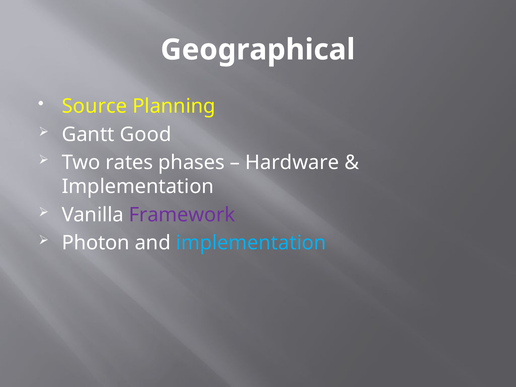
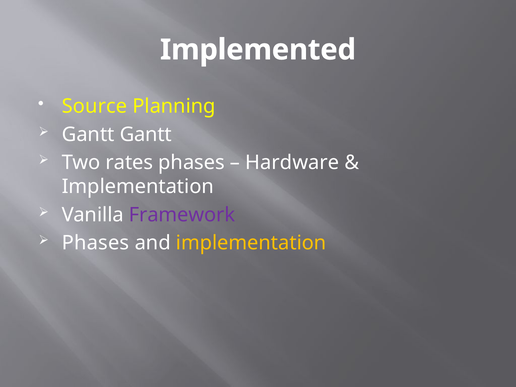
Geographical: Geographical -> Implemented
Gantt Good: Good -> Gantt
Photon at (96, 243): Photon -> Phases
implementation at (251, 243) colour: light blue -> yellow
